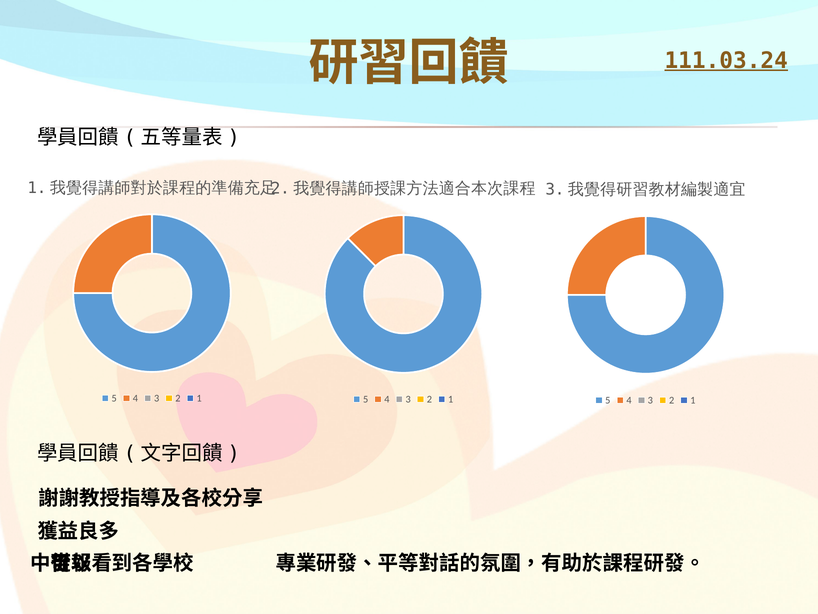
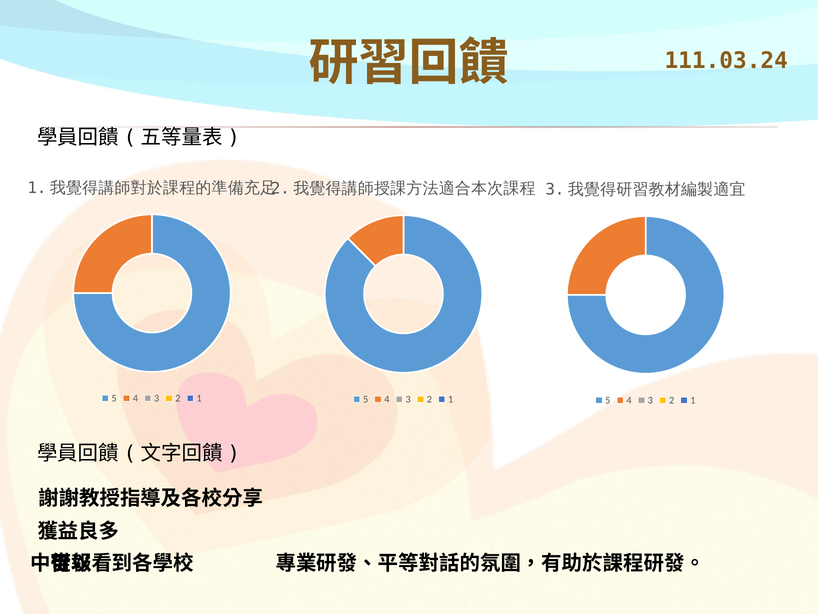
111.03.24 underline: present -> none
